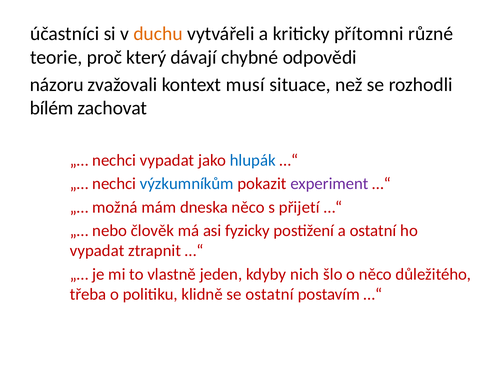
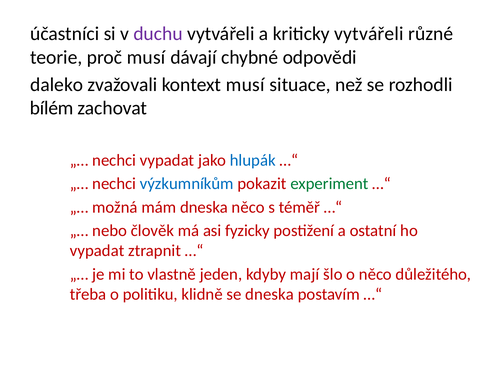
duchu colour: orange -> purple
kriticky přítomni: přítomni -> vytvářeli
proč který: který -> musí
názoru: názoru -> daleko
experiment colour: purple -> green
přijetí: přijetí -> téměř
nich: nich -> mají
se ostatní: ostatní -> dneska
